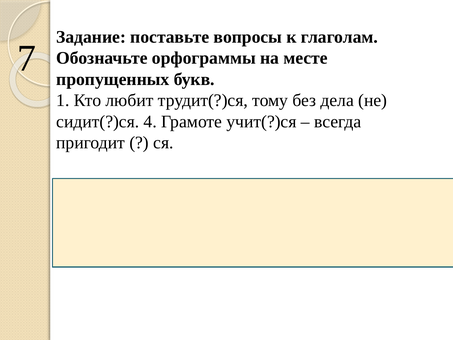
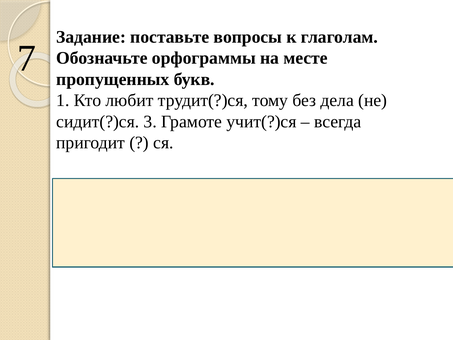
4: 4 -> 3
